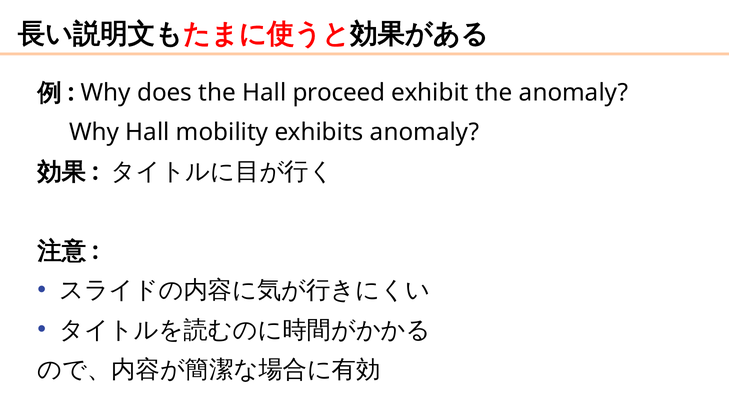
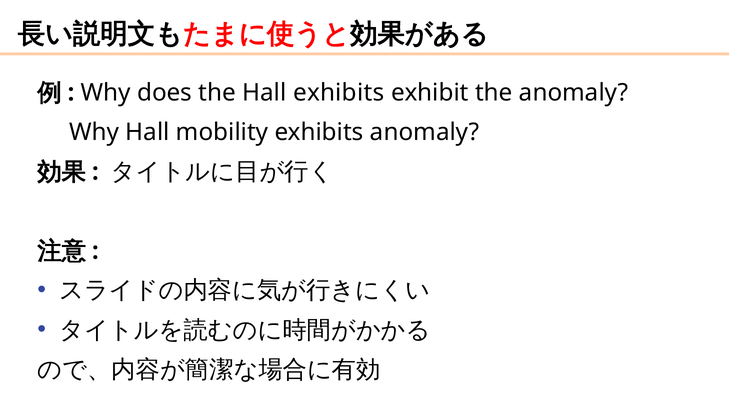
Hall proceed: proceed -> exhibits
